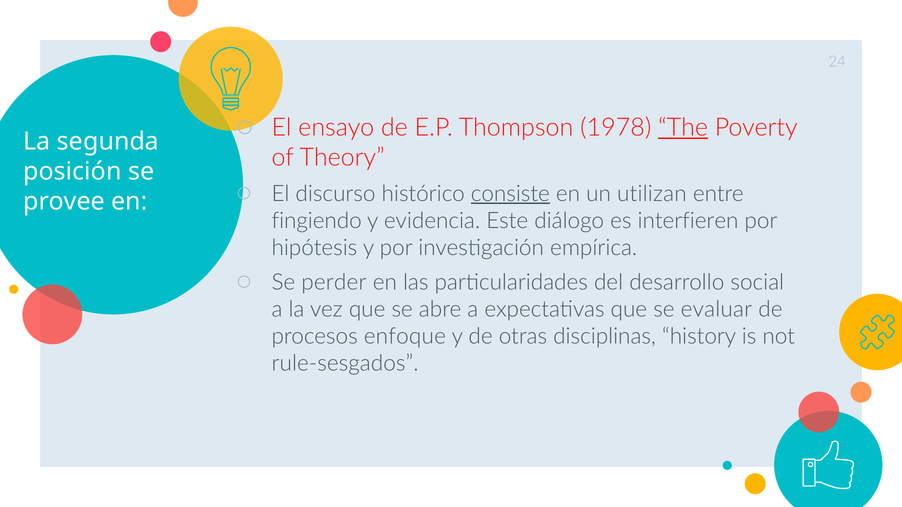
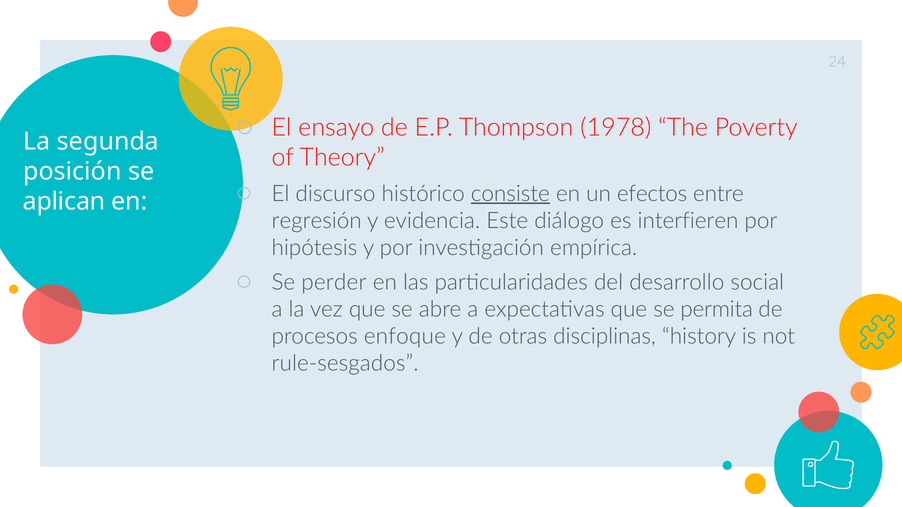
The underline: present -> none
utilizan: utilizan -> efectos
provee: provee -> aplican
fingiendo: fingiendo -> regresión
evaluar: evaluar -> permita
